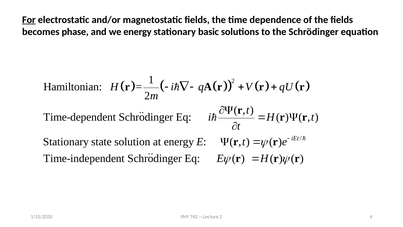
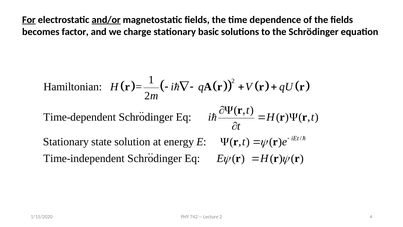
and/or underline: none -> present
phase: phase -> factor
we energy: energy -> charge
